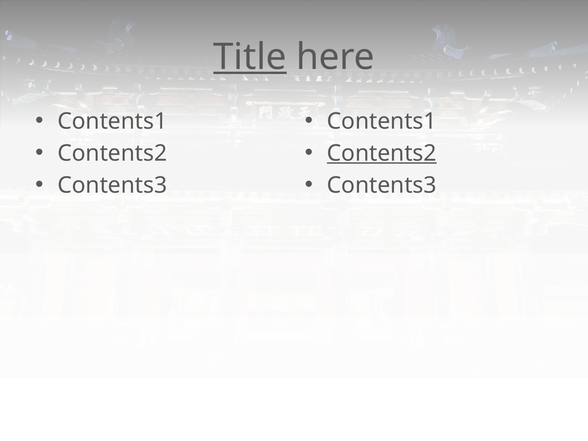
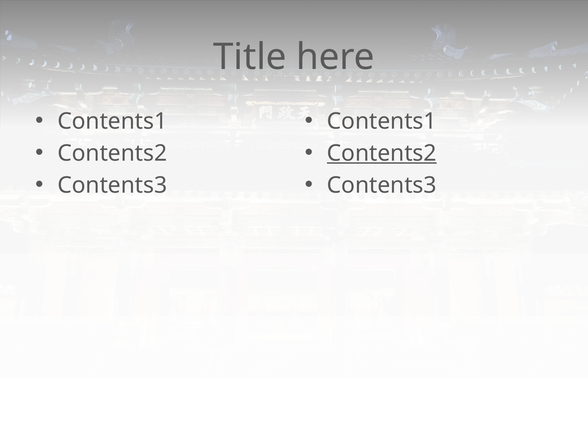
Title underline: present -> none
